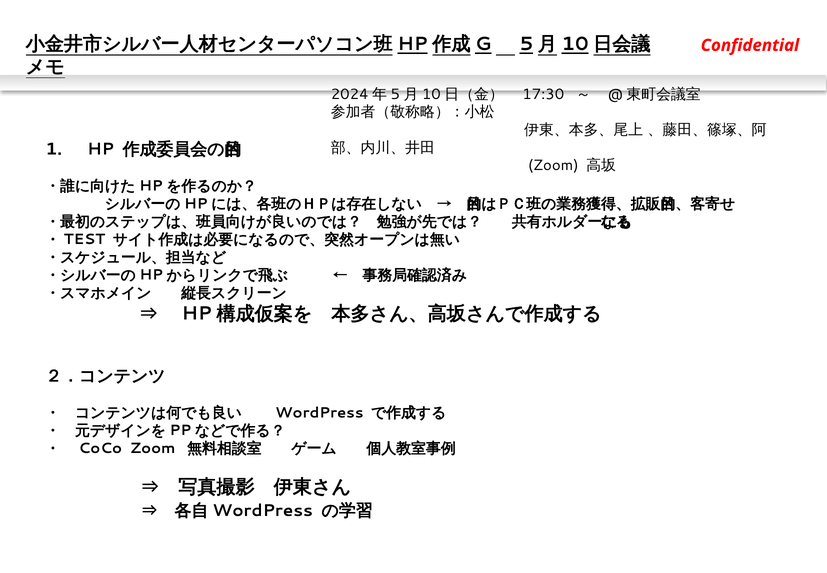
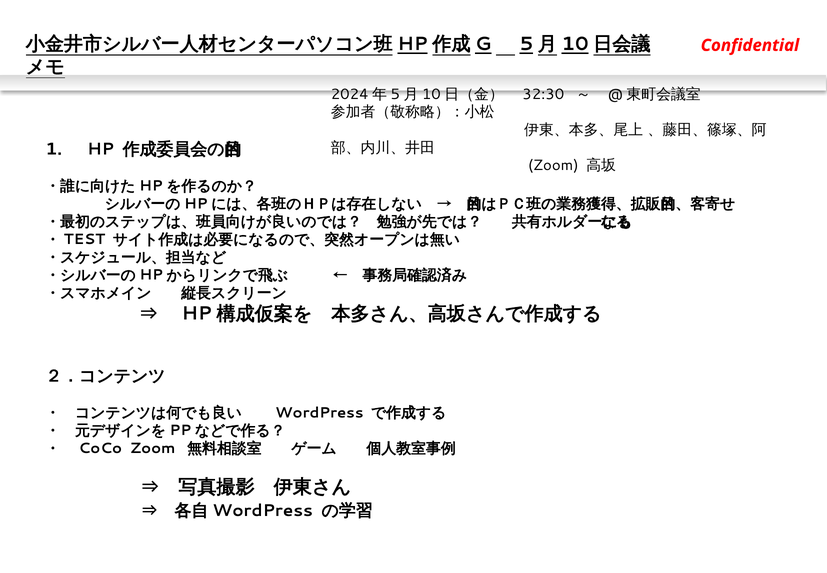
17:30: 17:30 -> 32:30
